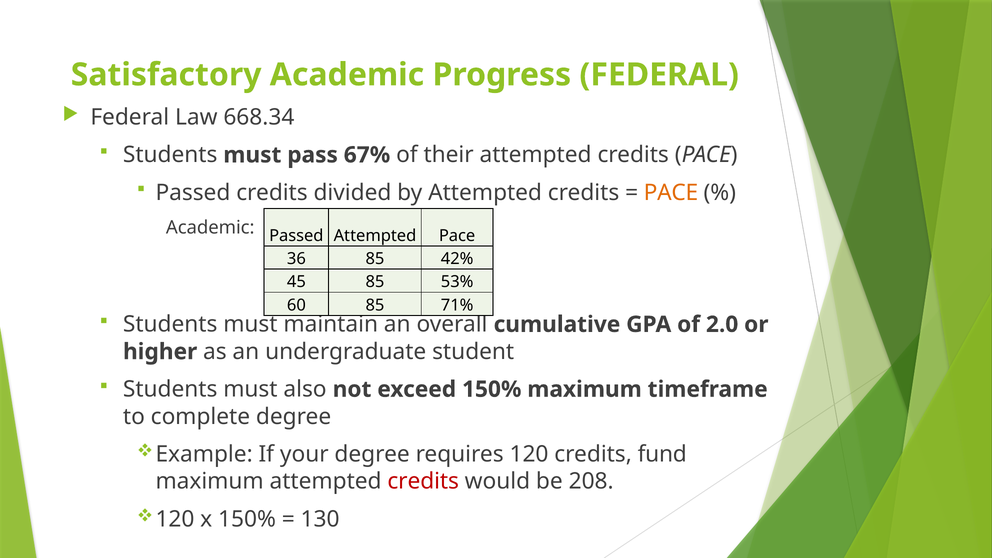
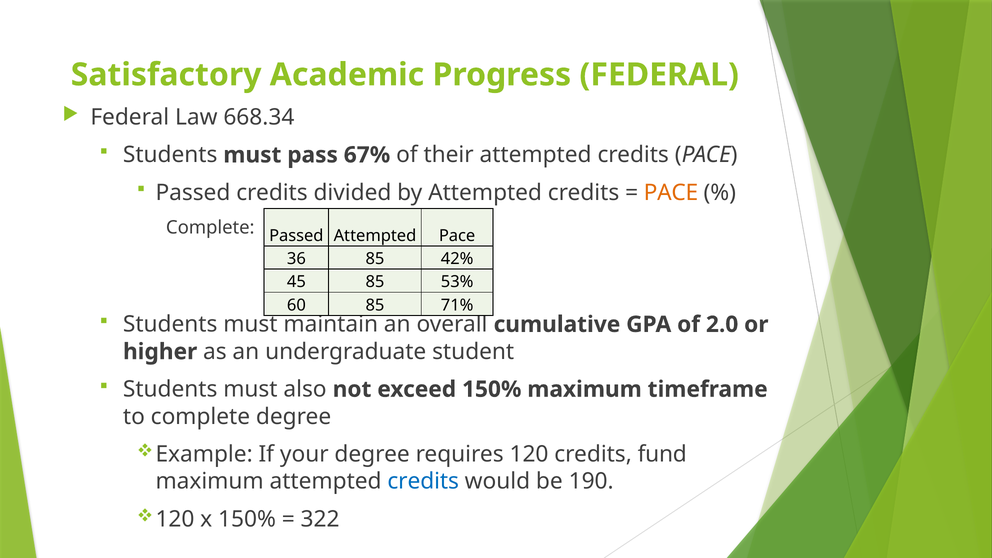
Academic at (210, 227): Academic -> Complete
credits at (423, 481) colour: red -> blue
208: 208 -> 190
130: 130 -> 322
